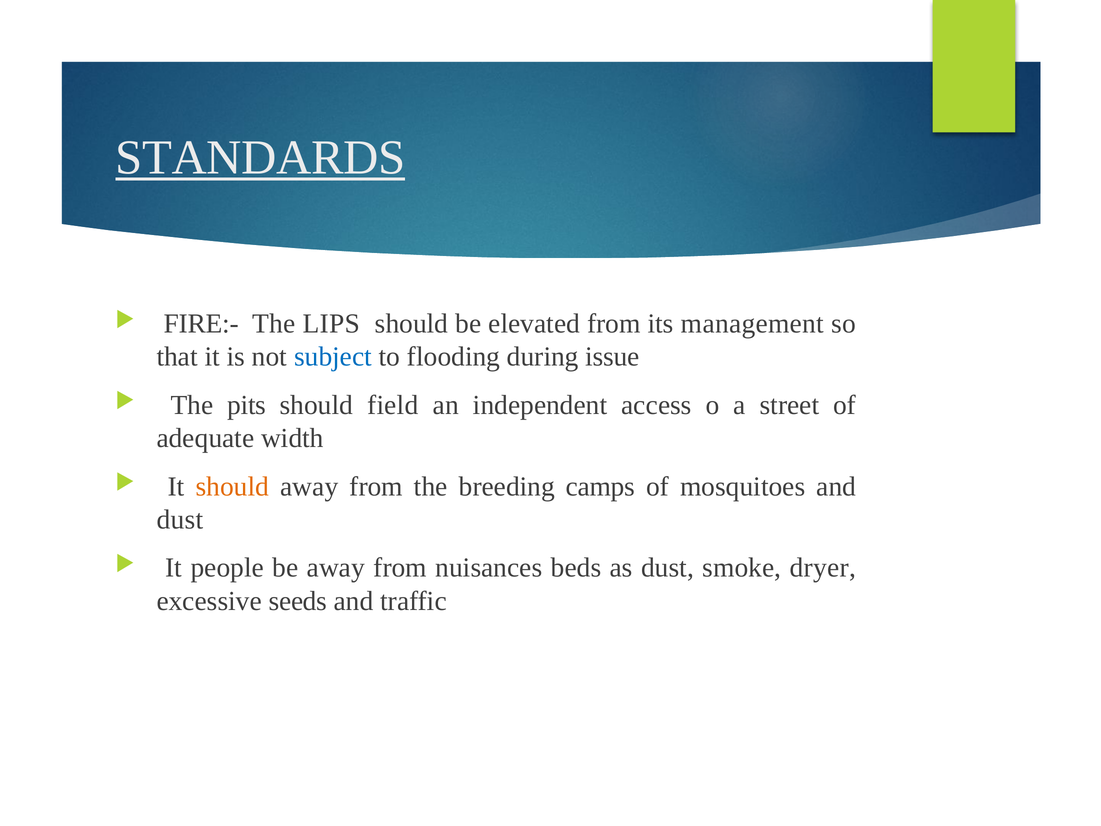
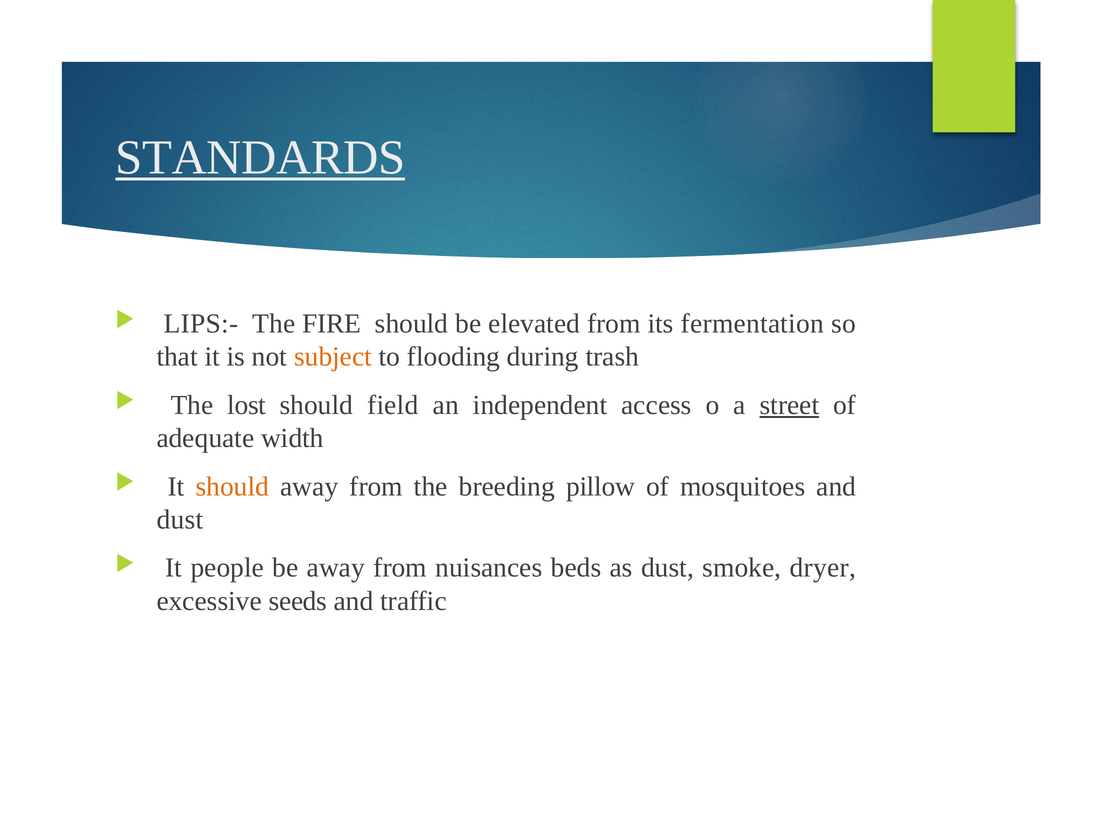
FIRE:-: FIRE:- -> LIPS:-
LIPS: LIPS -> FIRE
management: management -> fermentation
subject colour: blue -> orange
issue: issue -> trash
pits: pits -> lost
street underline: none -> present
camps: camps -> pillow
